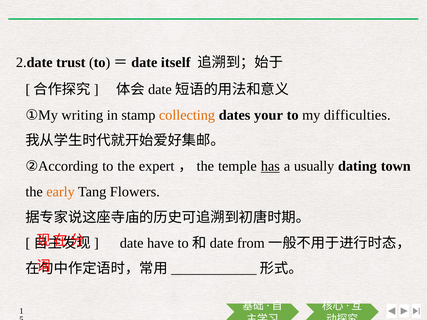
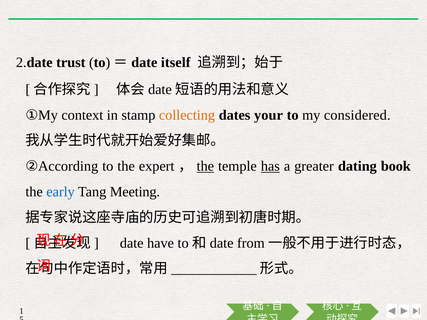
writing: writing -> context
difficulties: difficulties -> considered
the at (205, 166) underline: none -> present
usually: usually -> greater
town: town -> book
early colour: orange -> blue
Flowers: Flowers -> Meeting
